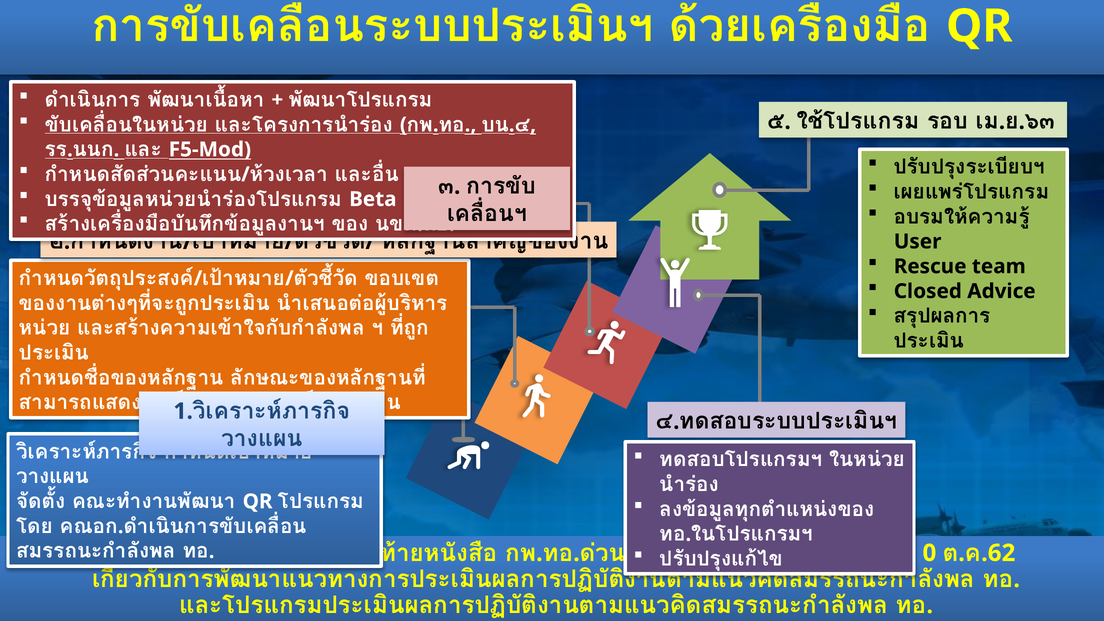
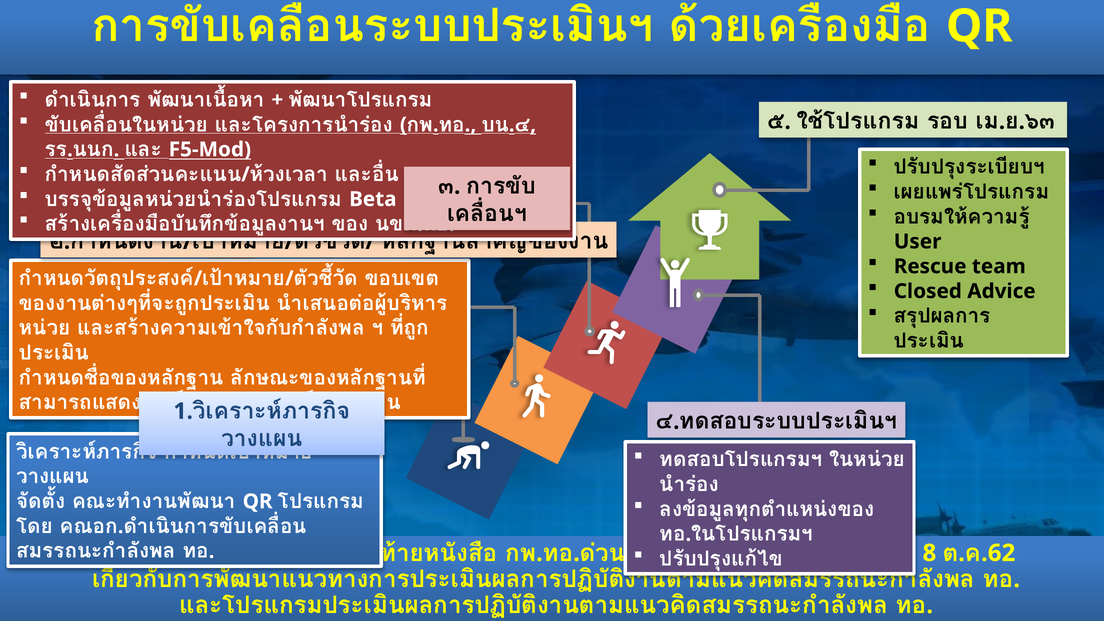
0 at (929, 553): 0 -> 8
